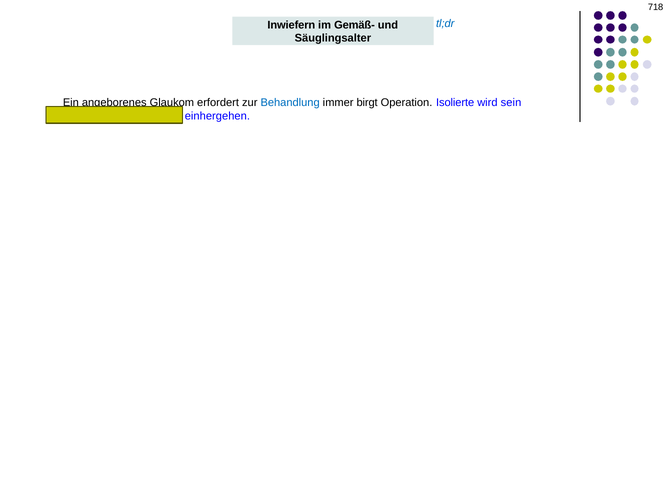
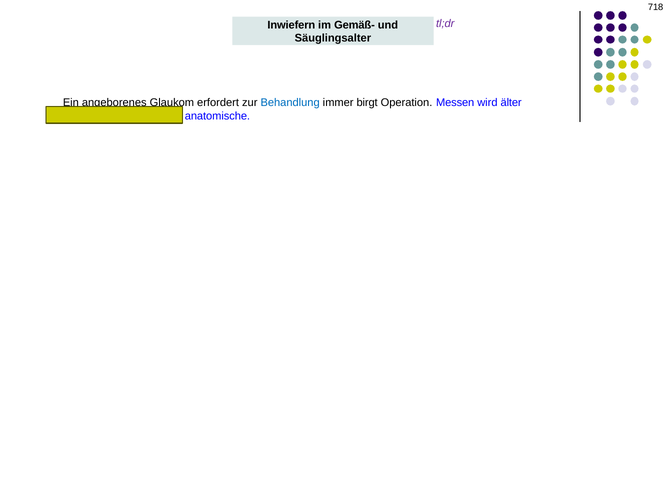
tl;dr colour: blue -> purple
Isolierte: Isolierte -> Messen
sein: sein -> älter
einhergehen: einhergehen -> anatomische
